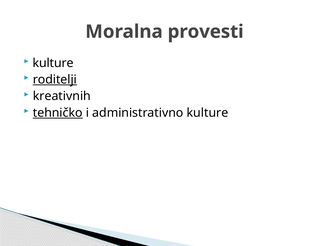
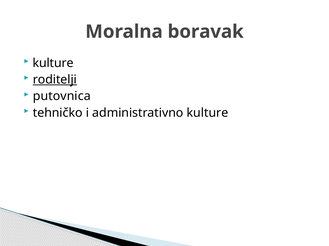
provesti: provesti -> boravak
kreativnih: kreativnih -> putovnica
tehničko underline: present -> none
